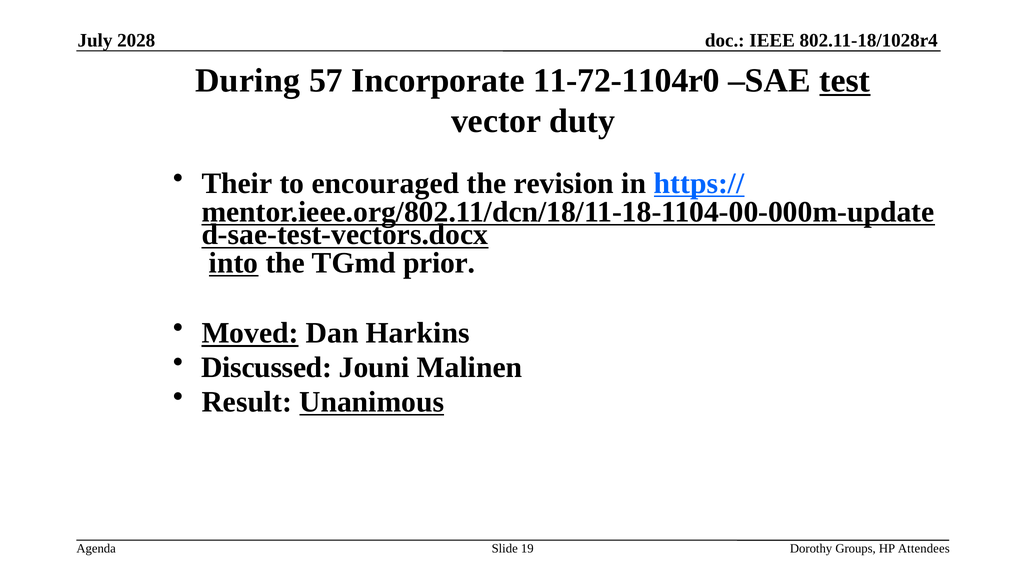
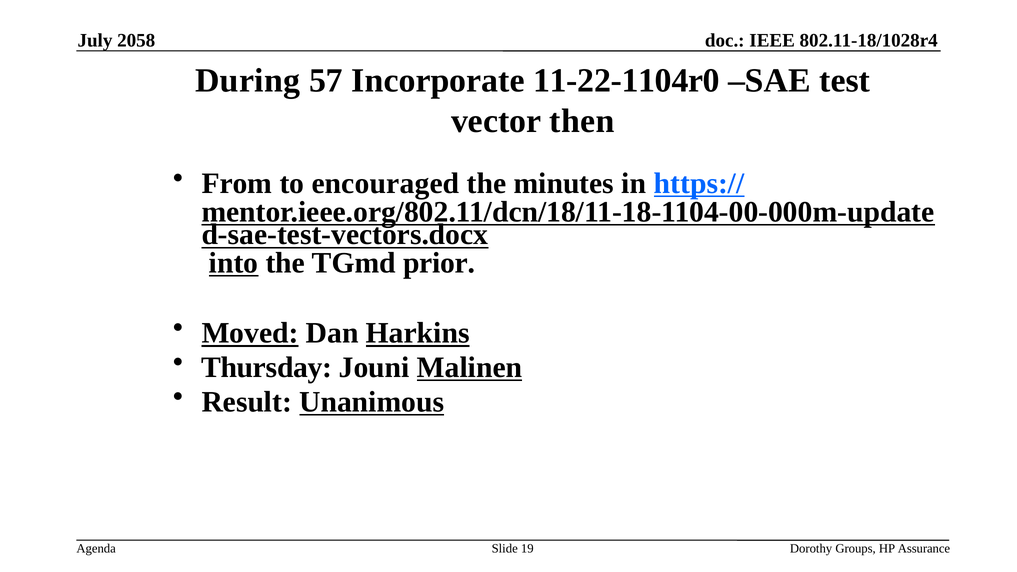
2028: 2028 -> 2058
11-72-1104r0: 11-72-1104r0 -> 11-22-1104r0
test underline: present -> none
duty: duty -> then
Their: Their -> From
revision: revision -> minutes
Harkins underline: none -> present
Discussed: Discussed -> Thursday
Malinen underline: none -> present
Attendees: Attendees -> Assurance
